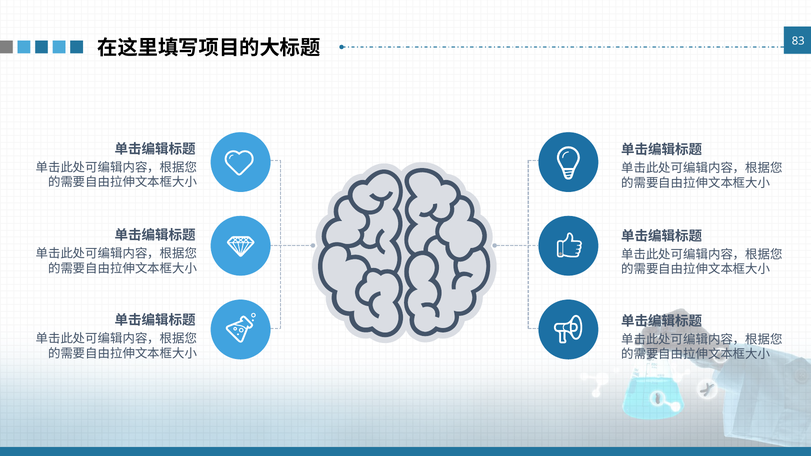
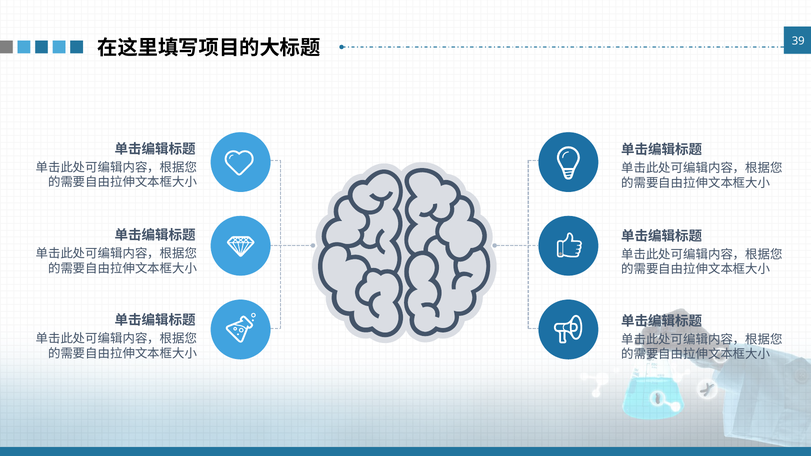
83: 83 -> 39
